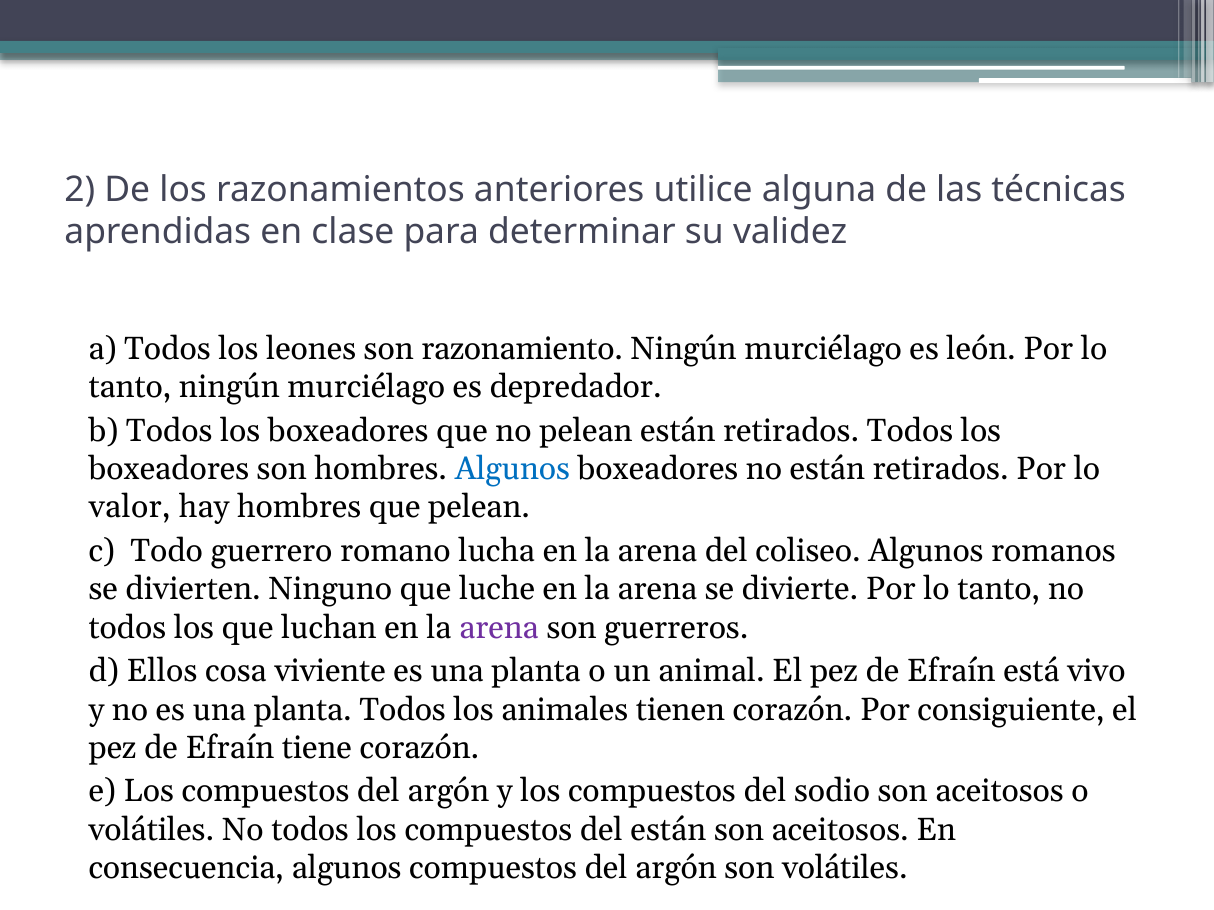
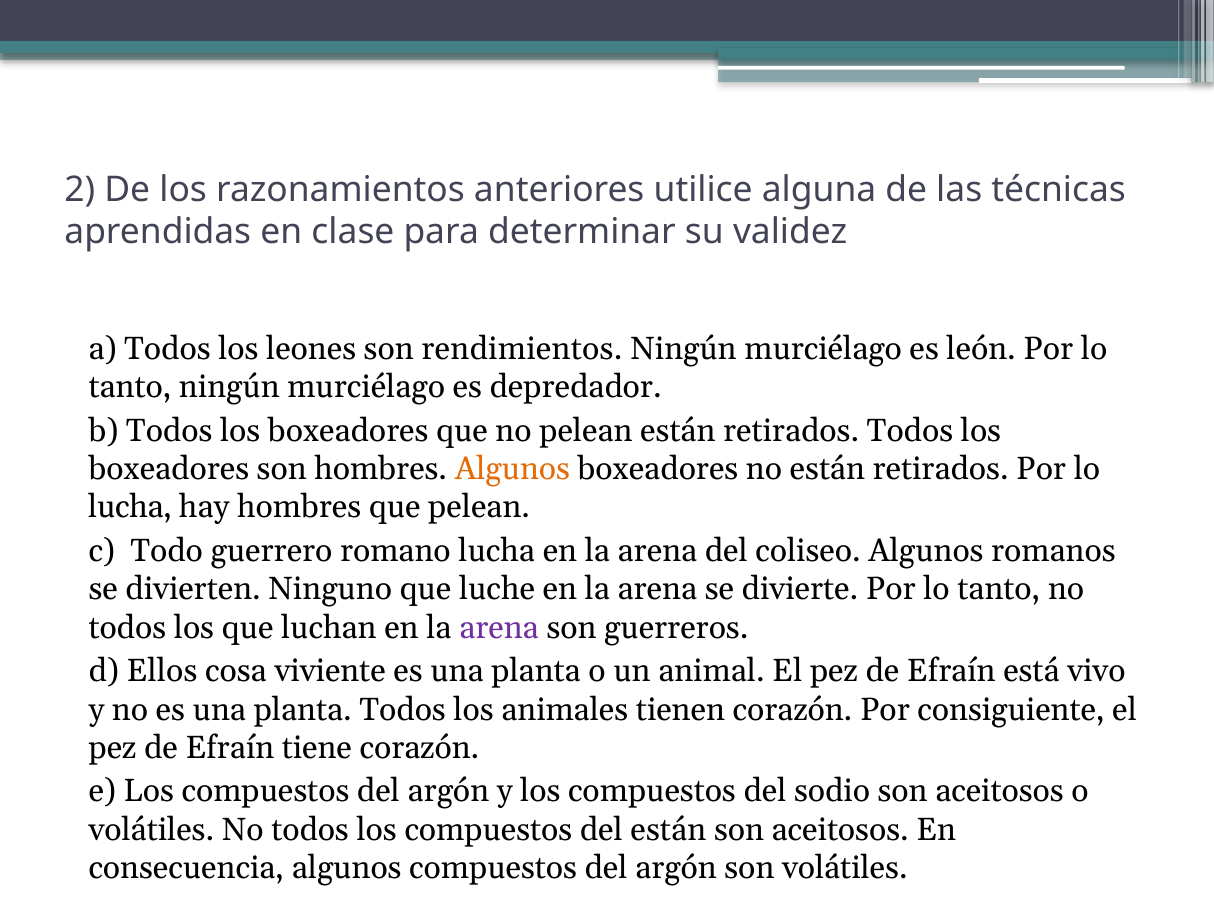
razonamiento: razonamiento -> rendimientos
Algunos at (512, 469) colour: blue -> orange
valor at (130, 508): valor -> lucha
